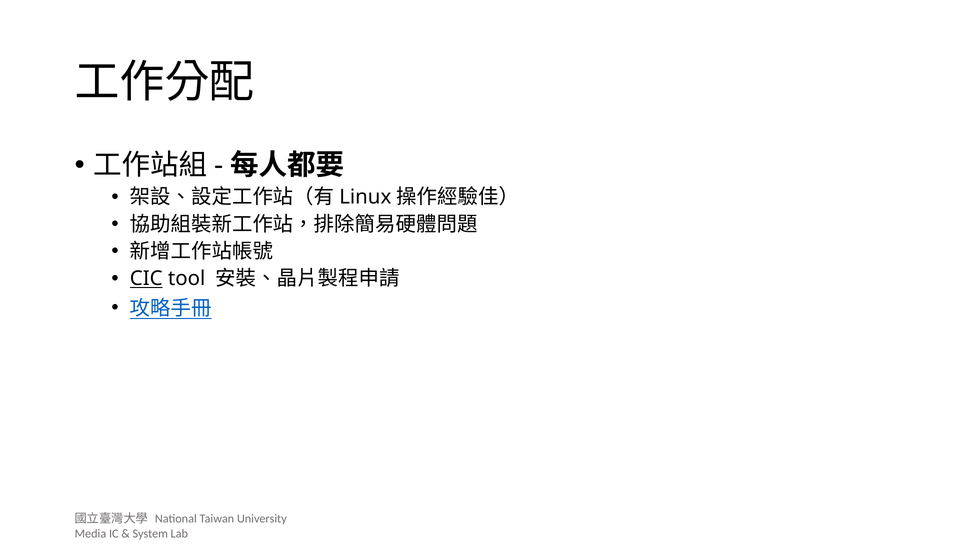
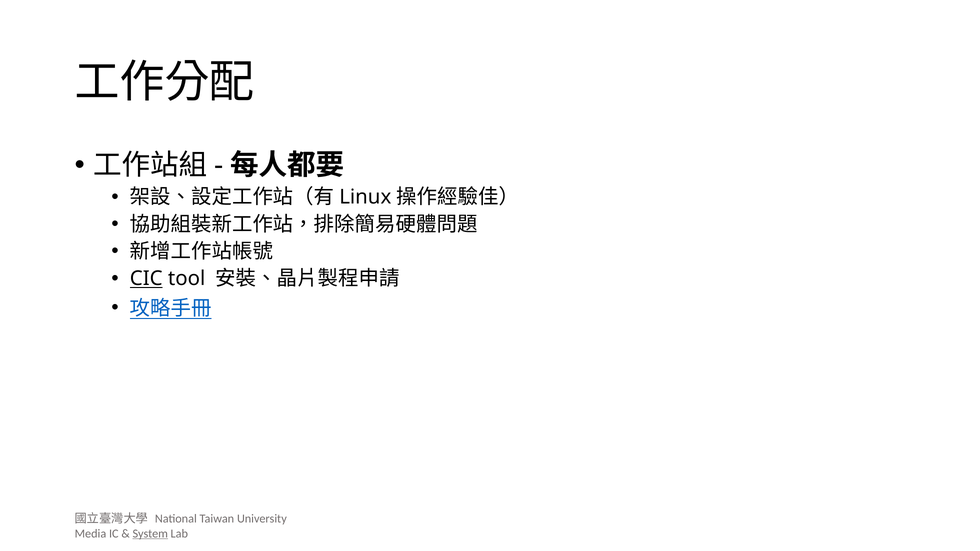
System underline: none -> present
